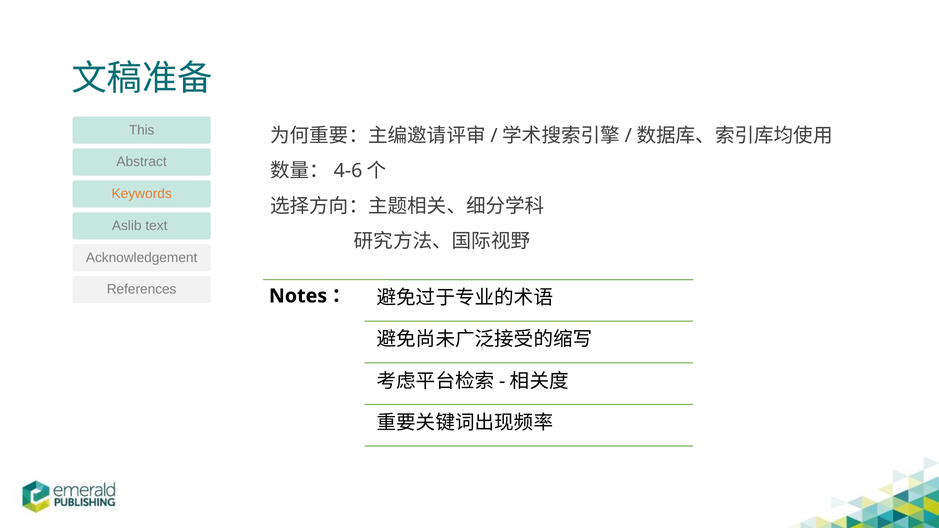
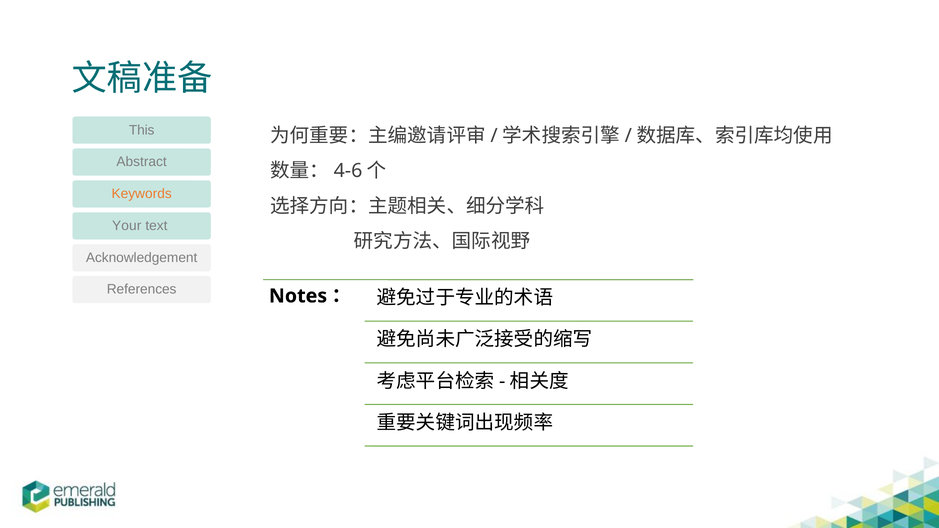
Aslib: Aslib -> Your
